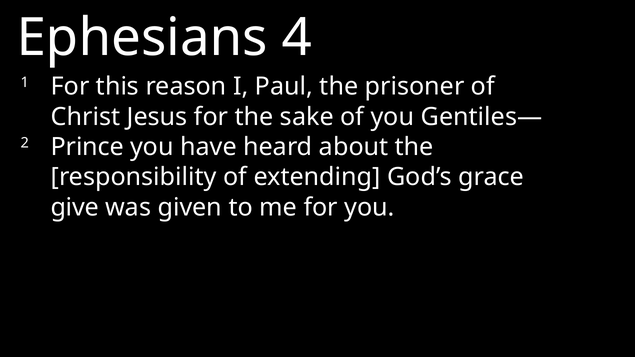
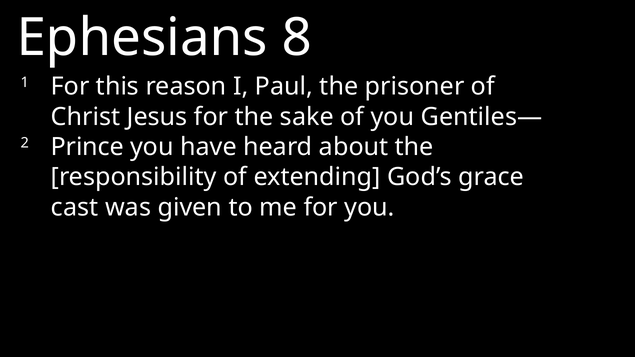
4: 4 -> 8
give: give -> cast
